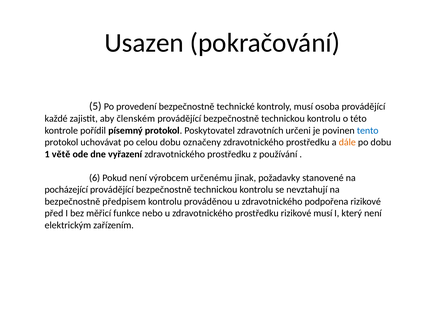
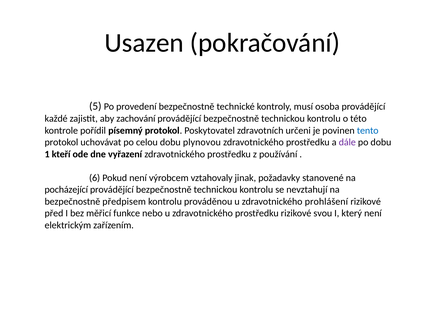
členském: členském -> zachování
označeny: označeny -> plynovou
dále colour: orange -> purple
větě: větě -> kteří
určenému: určenému -> vztahovaly
podpořena: podpořena -> prohlášení
rizikové musí: musí -> svou
